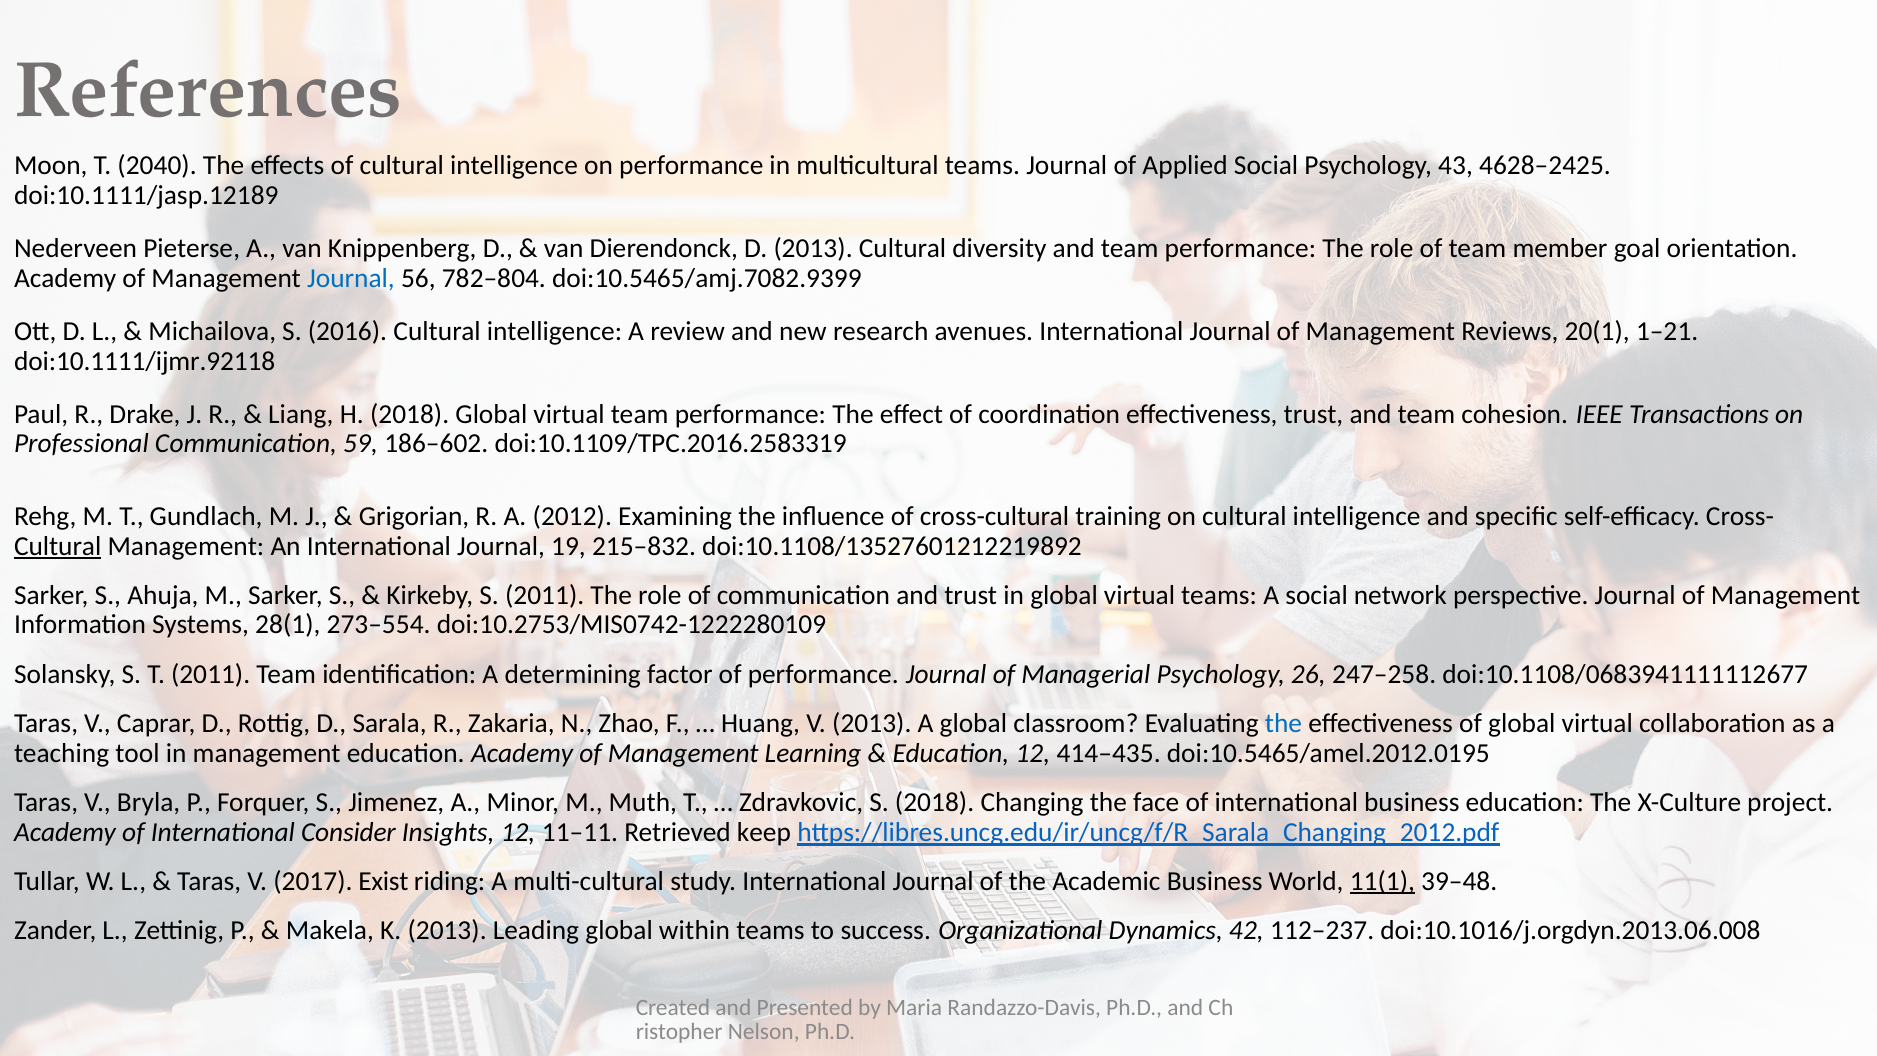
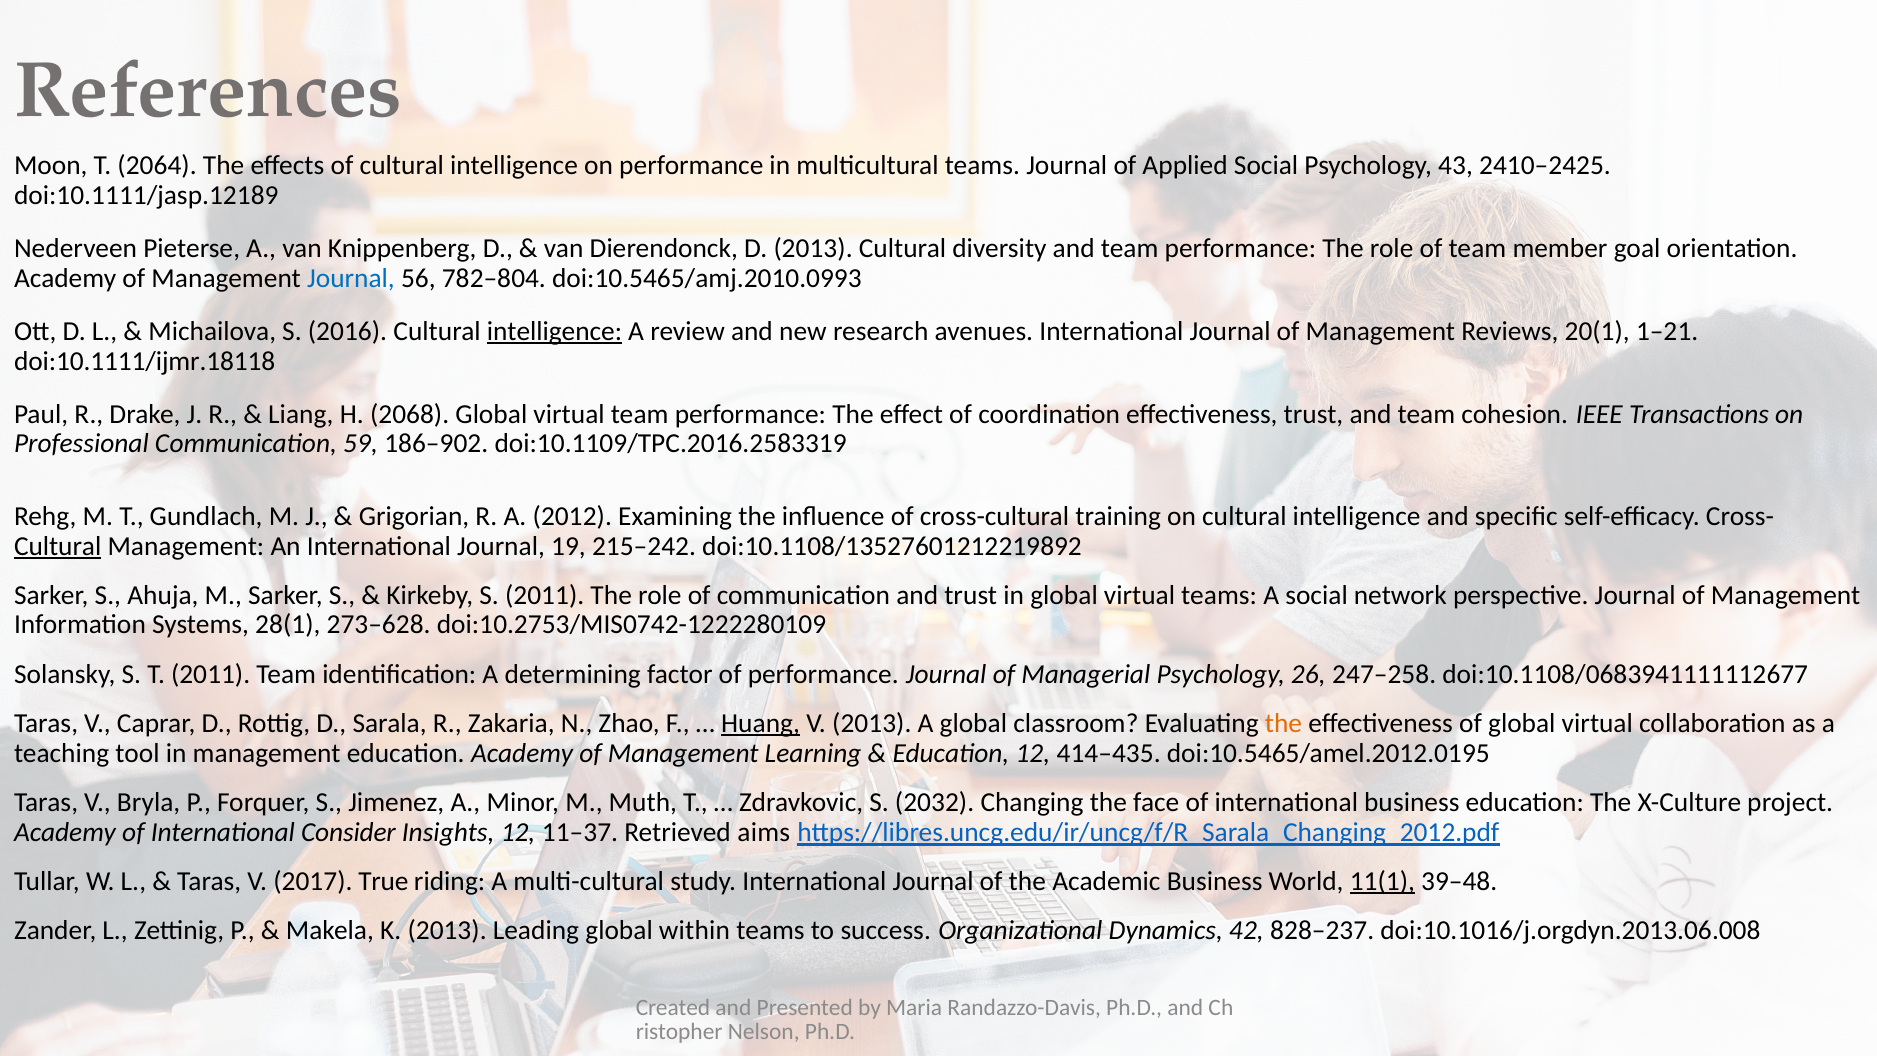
2040: 2040 -> 2064
4628–2425: 4628–2425 -> 2410–2425
doi:10.5465/amj.7082.9399: doi:10.5465/amj.7082.9399 -> doi:10.5465/amj.2010.0993
intelligence at (554, 331) underline: none -> present
doi:10.1111/ijmr.92118: doi:10.1111/ijmr.92118 -> doi:10.1111/ijmr.18118
H 2018: 2018 -> 2068
186–602: 186–602 -> 186–902
215–832: 215–832 -> 215–242
273–554: 273–554 -> 273–628
Huang underline: none -> present
the at (1284, 723) colour: blue -> orange
S 2018: 2018 -> 2032
11–11: 11–11 -> 11–37
keep: keep -> aims
Exist: Exist -> True
112–237: 112–237 -> 828–237
